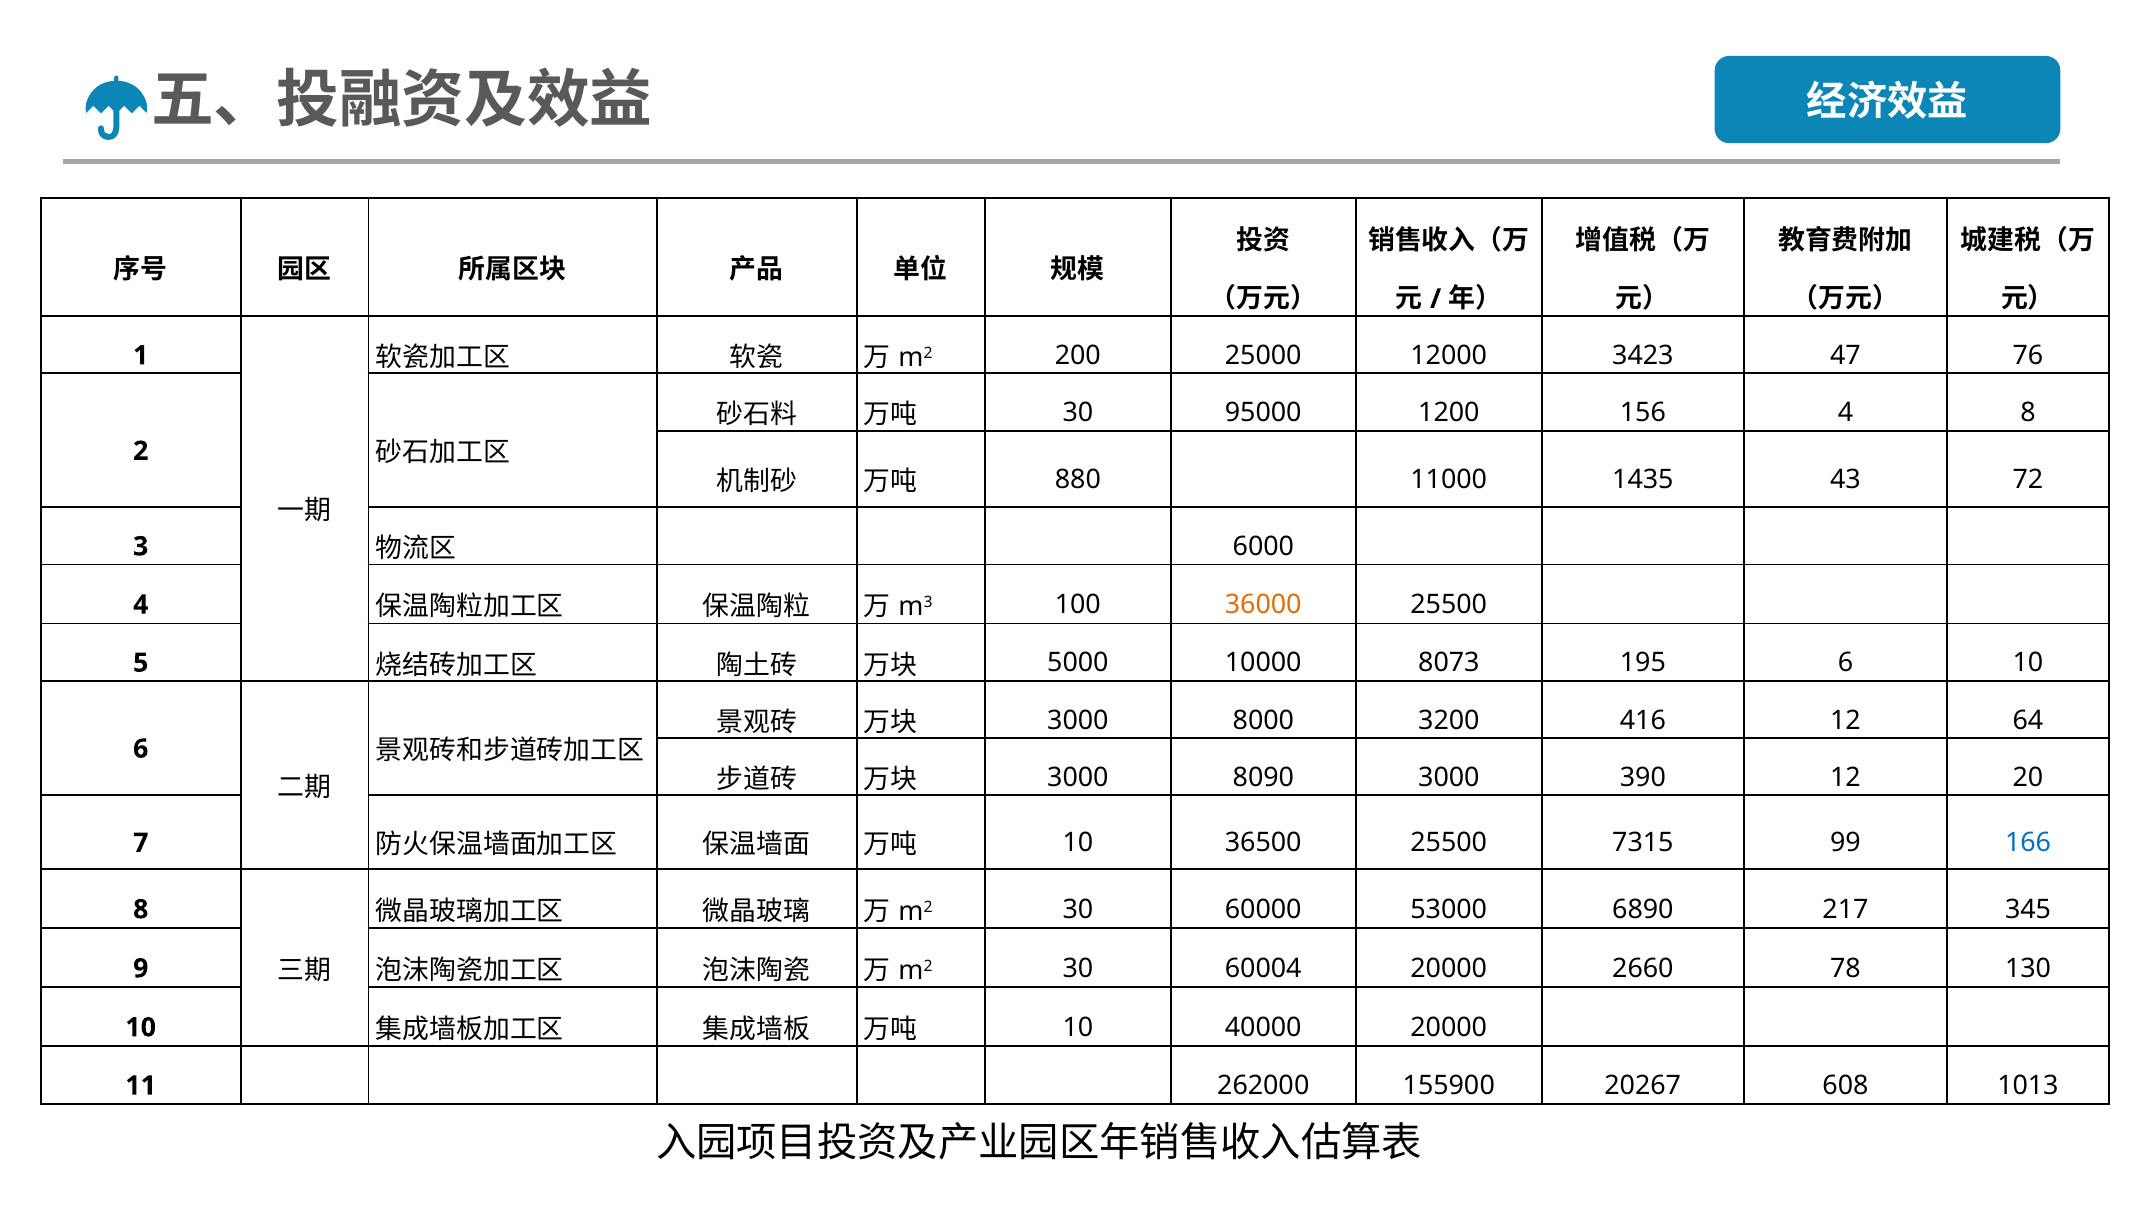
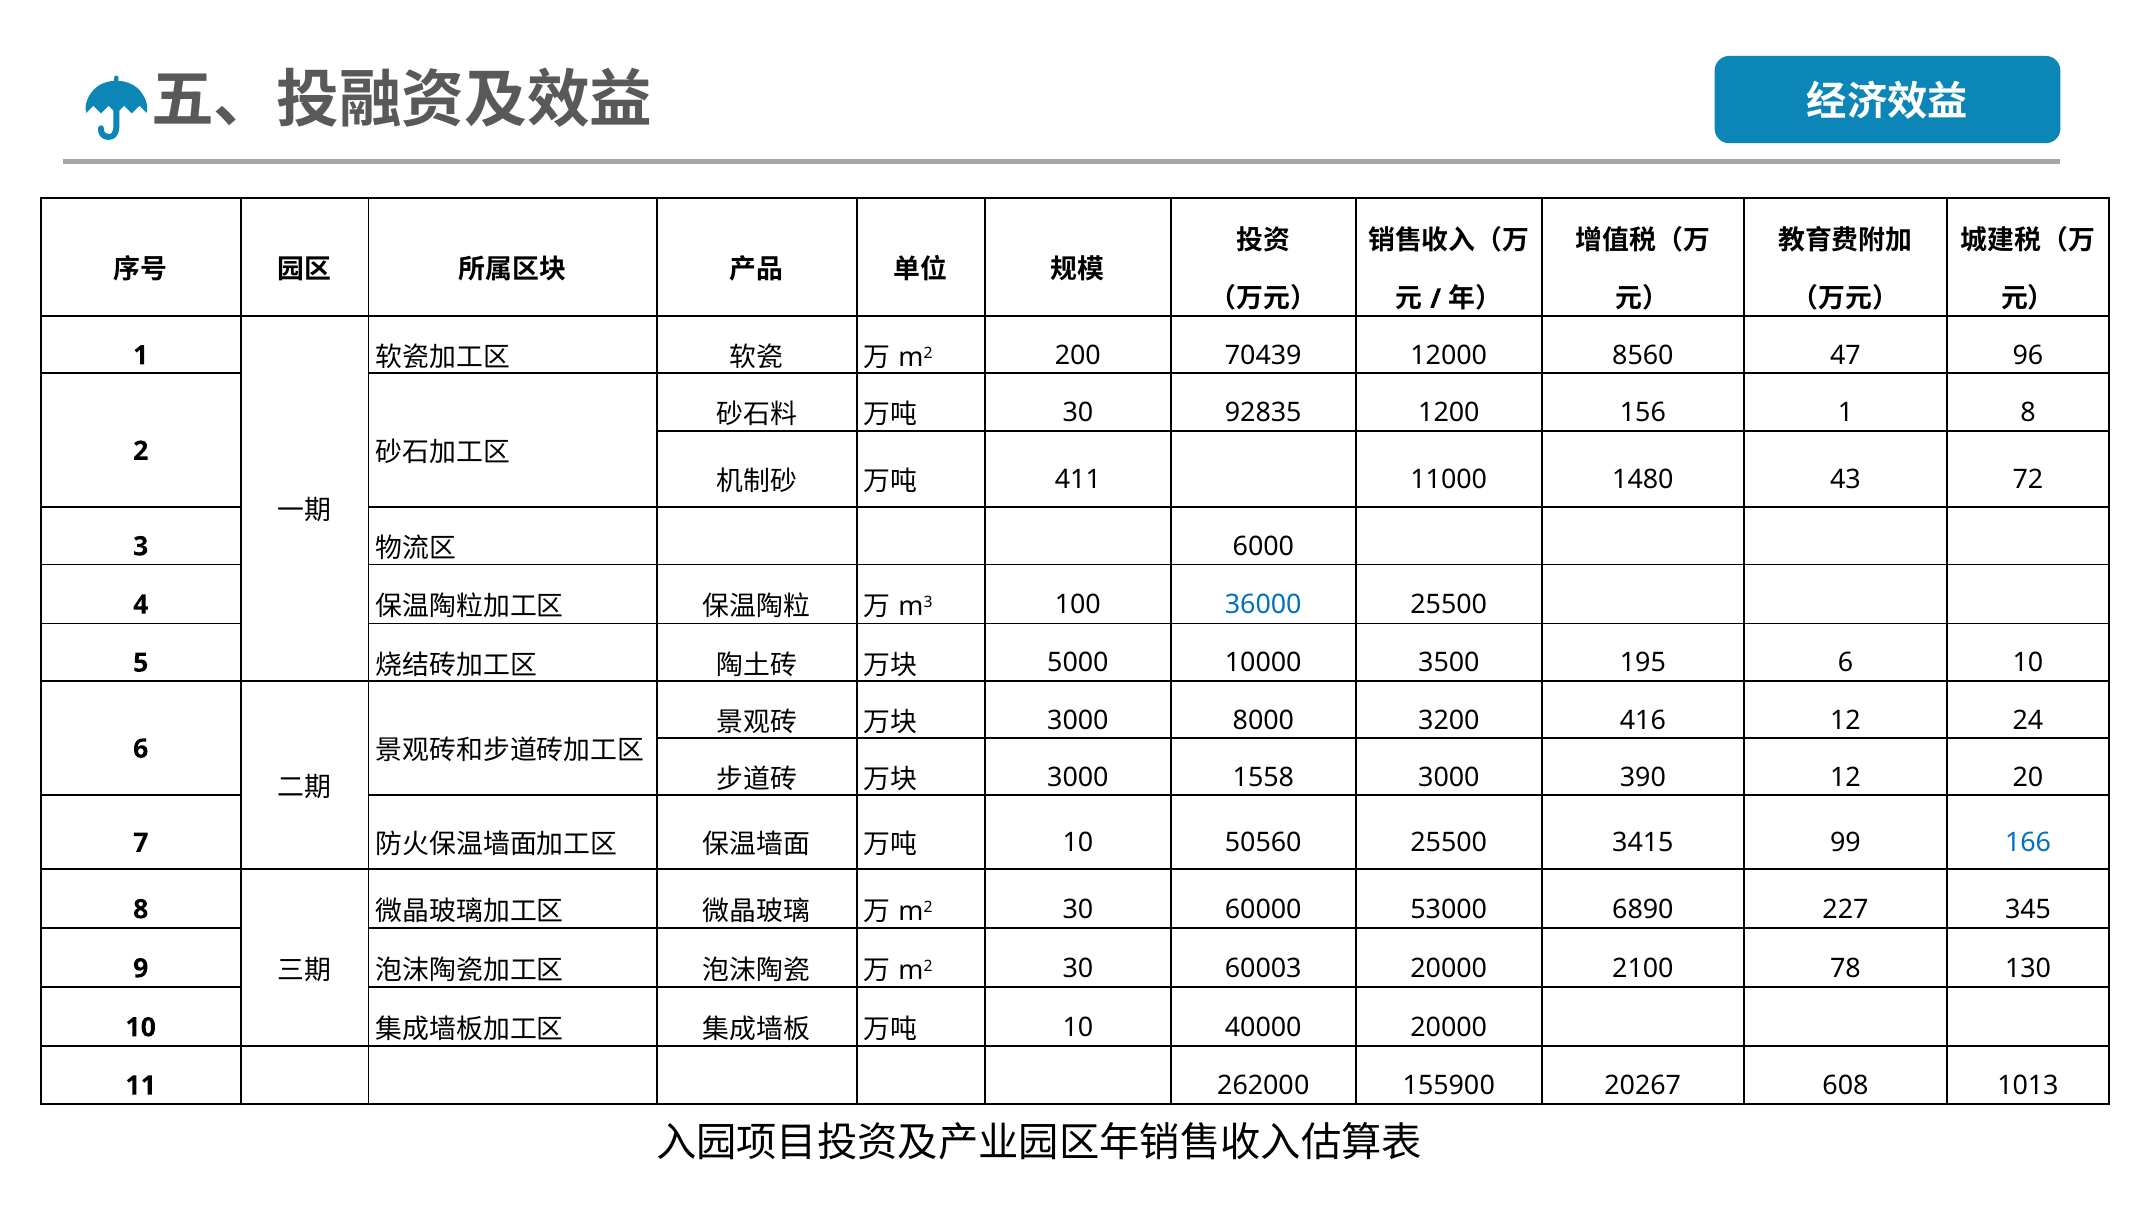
25000: 25000 -> 70439
3423: 3423 -> 8560
76: 76 -> 96
95000: 95000 -> 92835
156 4: 4 -> 1
880: 880 -> 411
1435: 1435 -> 1480
36000 colour: orange -> blue
8073: 8073 -> 3500
64: 64 -> 24
8090: 8090 -> 1558
36500: 36500 -> 50560
7315: 7315 -> 3415
217: 217 -> 227
60004: 60004 -> 60003
2660: 2660 -> 2100
